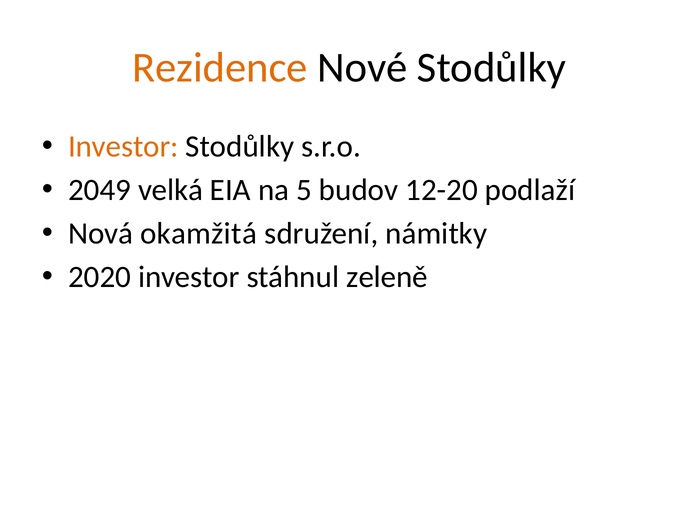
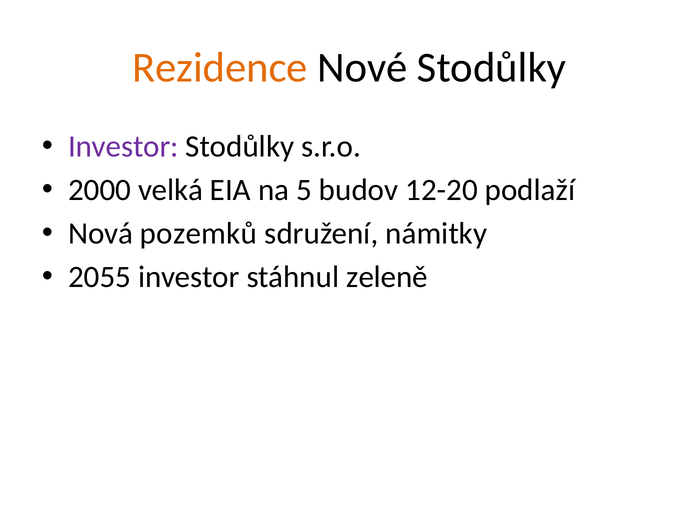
Investor at (123, 147) colour: orange -> purple
2049: 2049 -> 2000
okamžitá: okamžitá -> pozemků
2020: 2020 -> 2055
